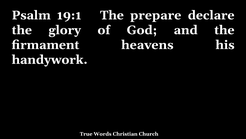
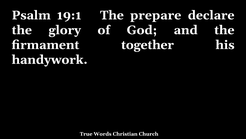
heavens: heavens -> together
